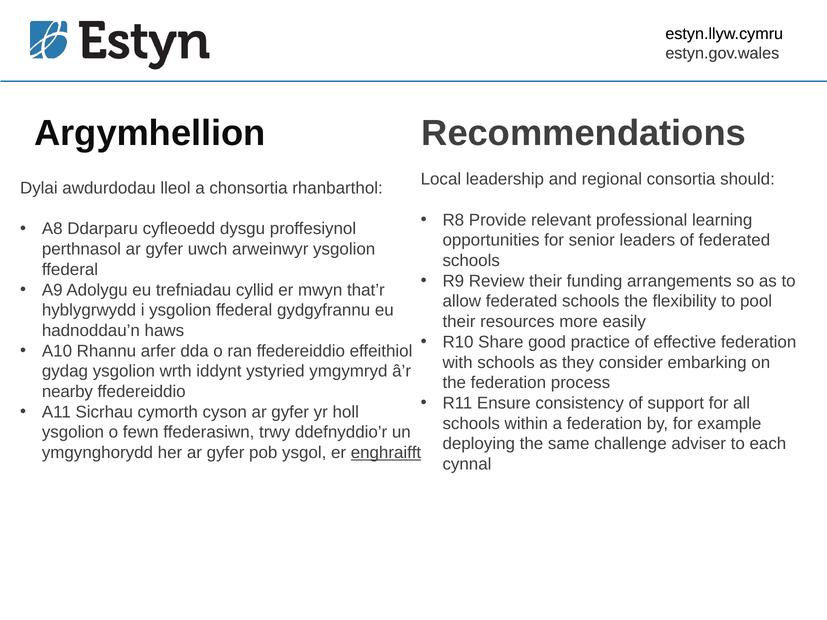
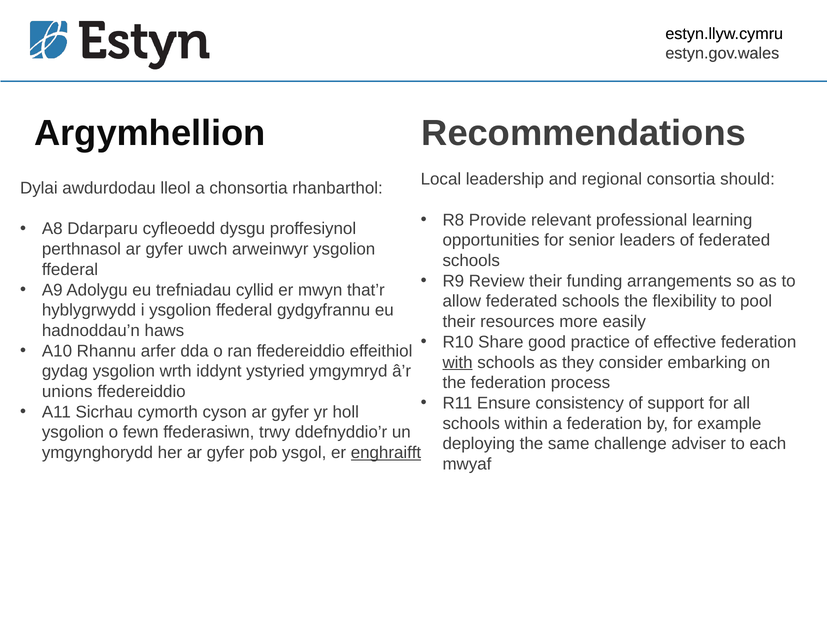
with underline: none -> present
nearby: nearby -> unions
cynnal: cynnal -> mwyaf
